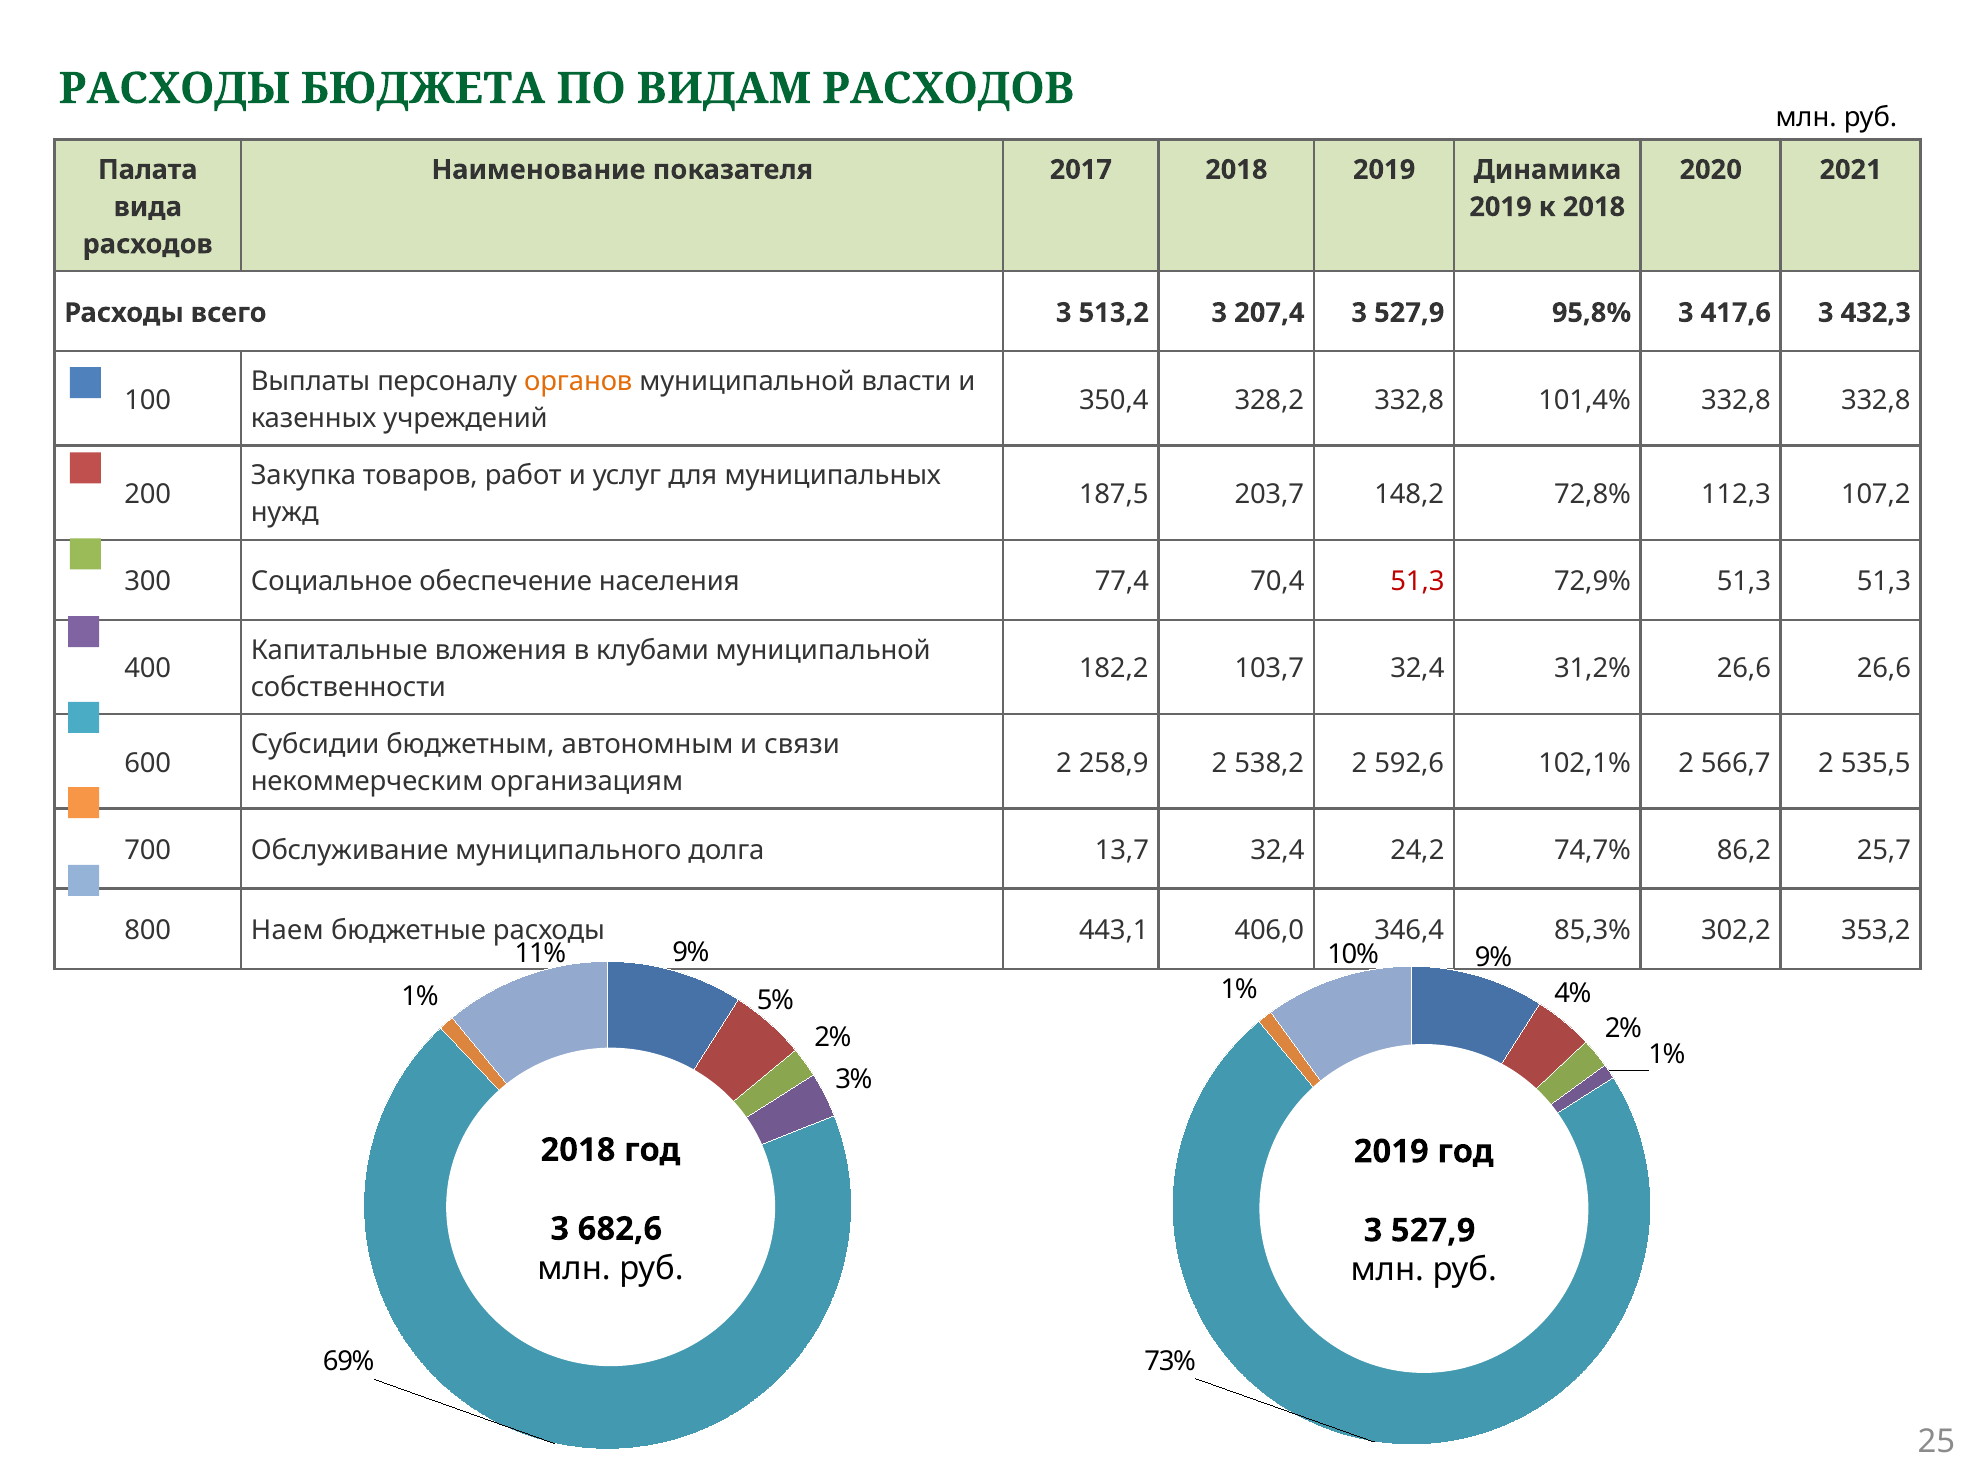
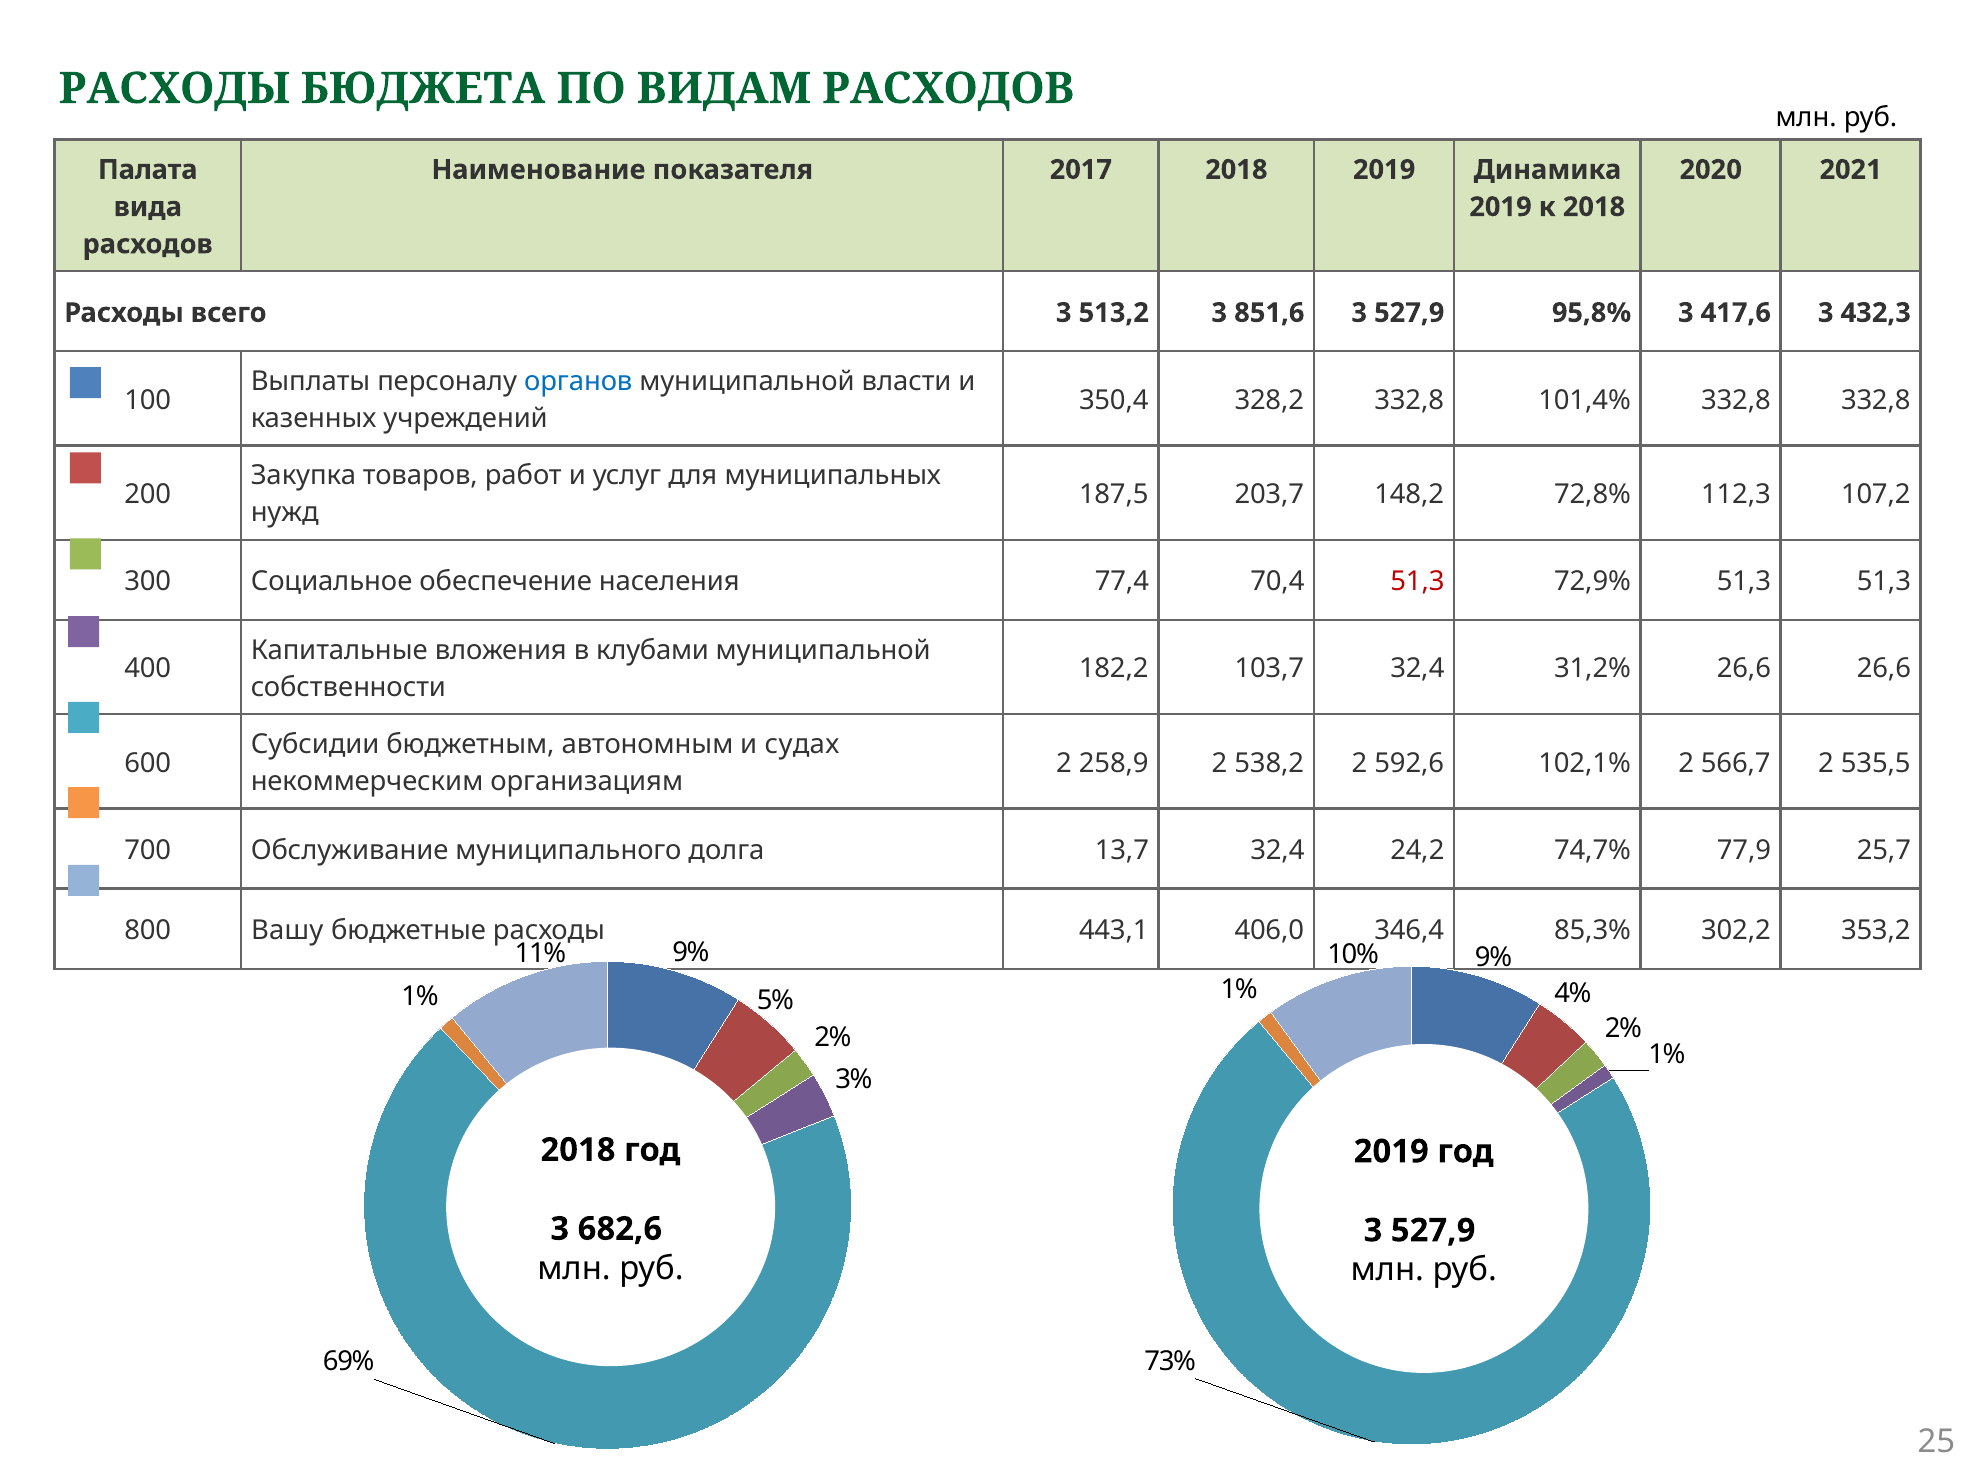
207,4: 207,4 -> 851,6
органов colour: orange -> blue
связи: связи -> судах
86,2: 86,2 -> 77,9
Наем: Наем -> Вашу
